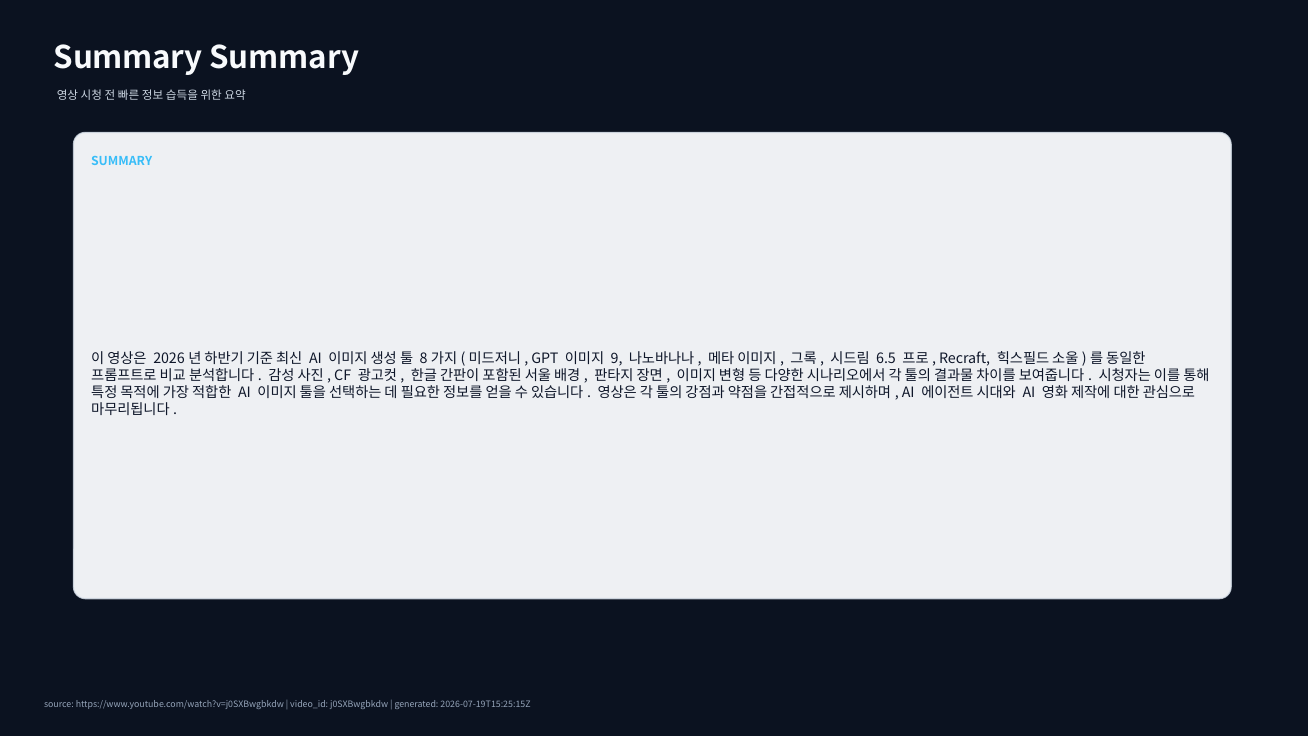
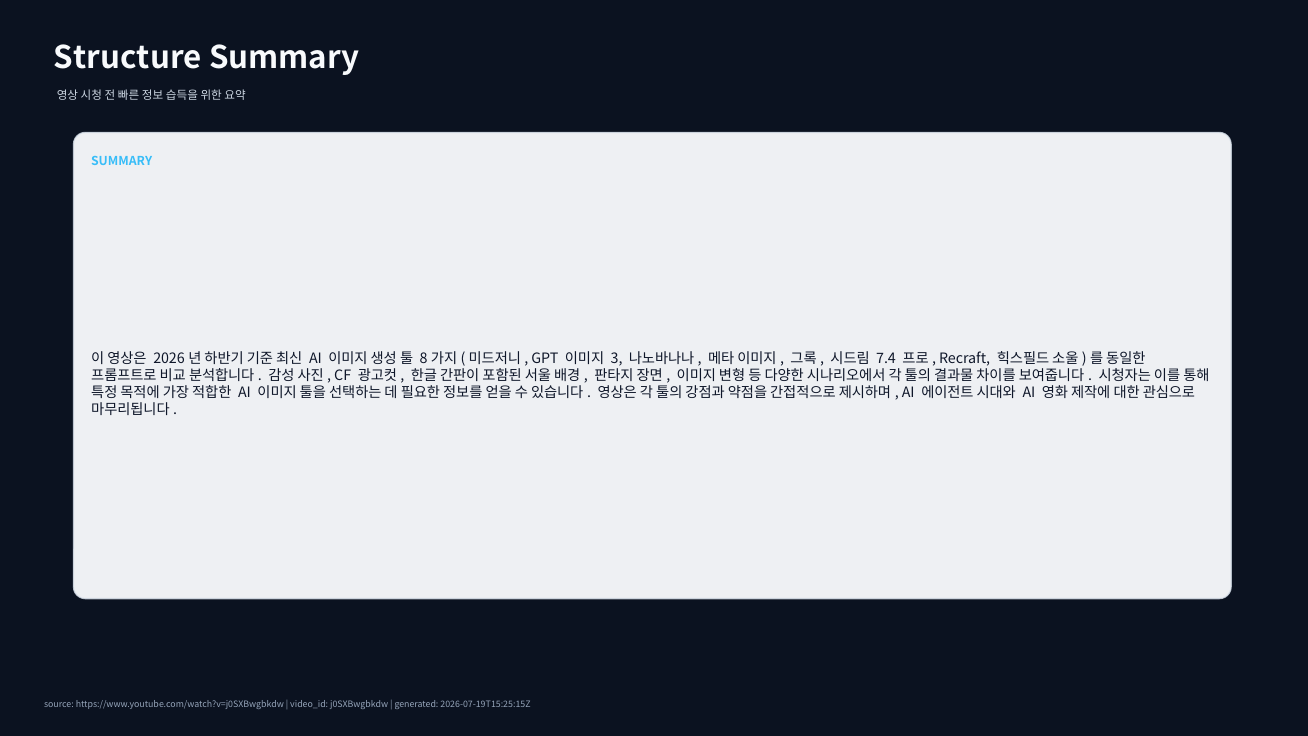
Summary at (128, 59): Summary -> Structure
9: 9 -> 3
6.5: 6.5 -> 7.4
